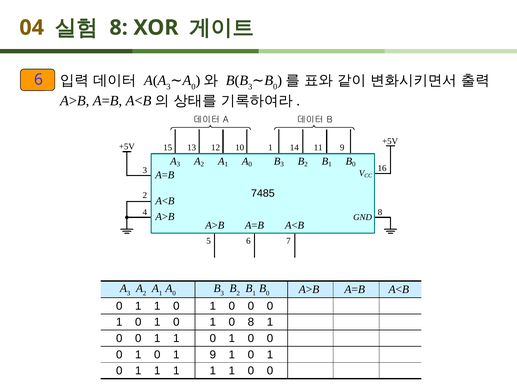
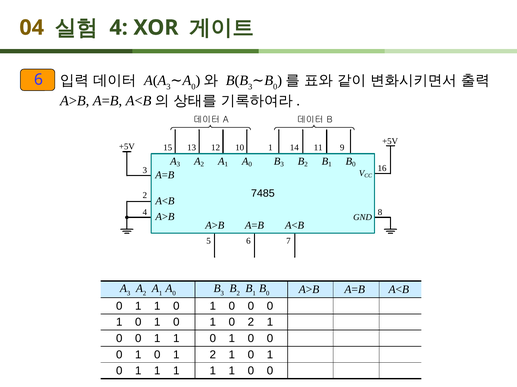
8 at (119, 28): 8 -> 4
0 8: 8 -> 2
1 9: 9 -> 2
